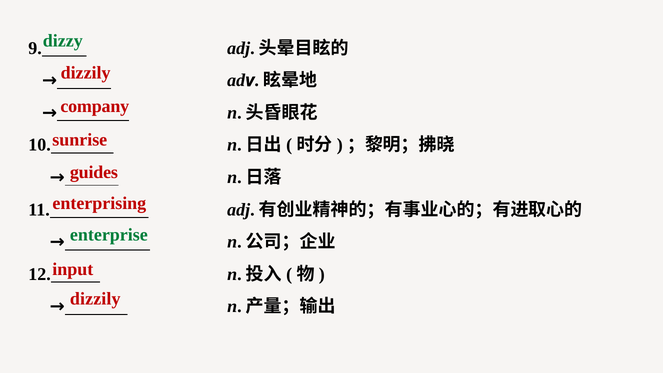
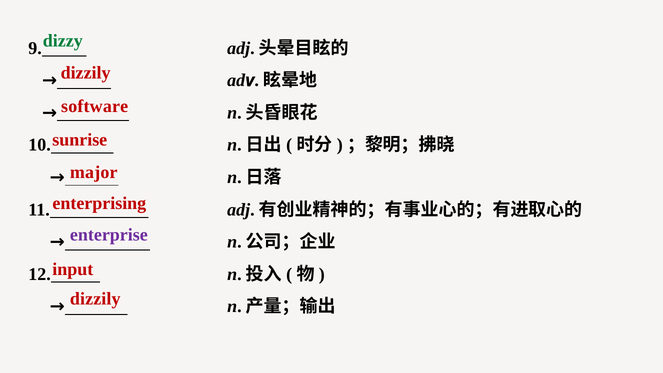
company: company -> software
guides: guides -> major
enterprise colour: green -> purple
